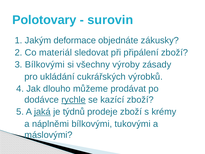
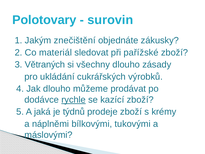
deformace: deformace -> znečištění
připálení: připálení -> pařížské
3 Bílkovými: Bílkovými -> Větraných
všechny výroby: výroby -> dlouho
jaká underline: present -> none
